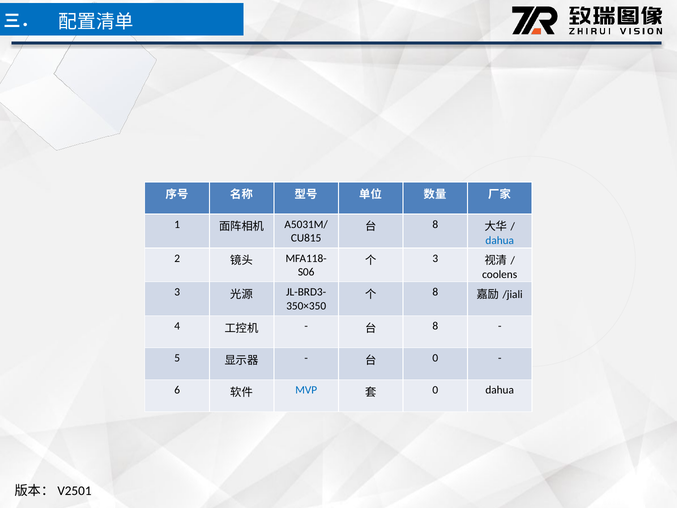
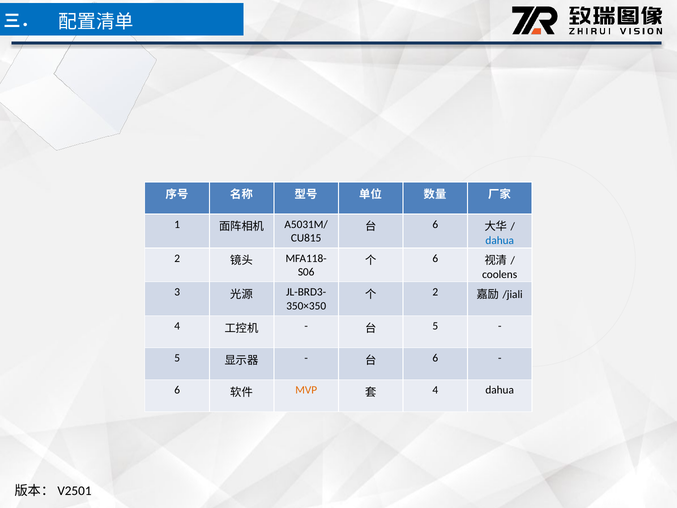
8 at (435, 224): 8 -> 6
3 at (435, 258): 3 -> 6
8 at (435, 292): 8 -> 2
8 at (435, 326): 8 -> 5
0 at (435, 358): 0 -> 6
MVP colour: blue -> orange
0 at (435, 390): 0 -> 4
